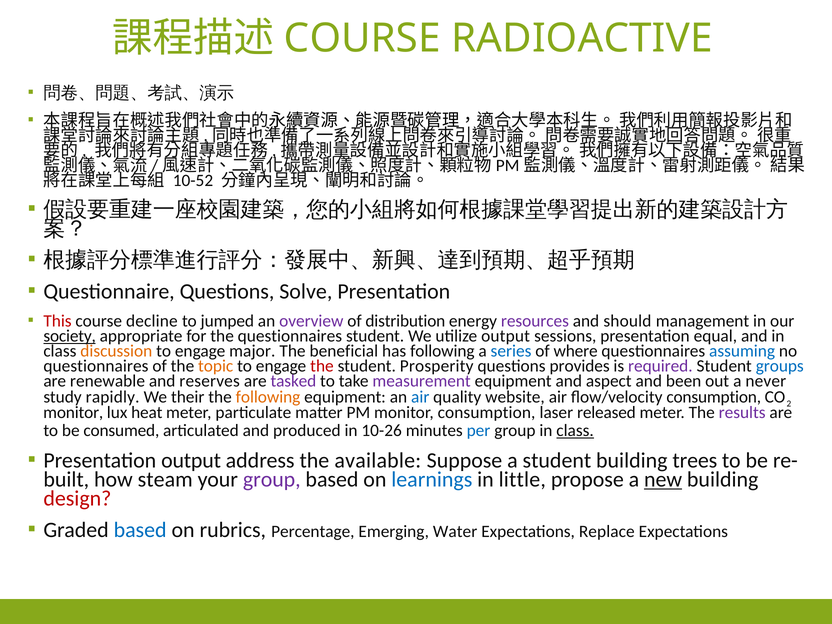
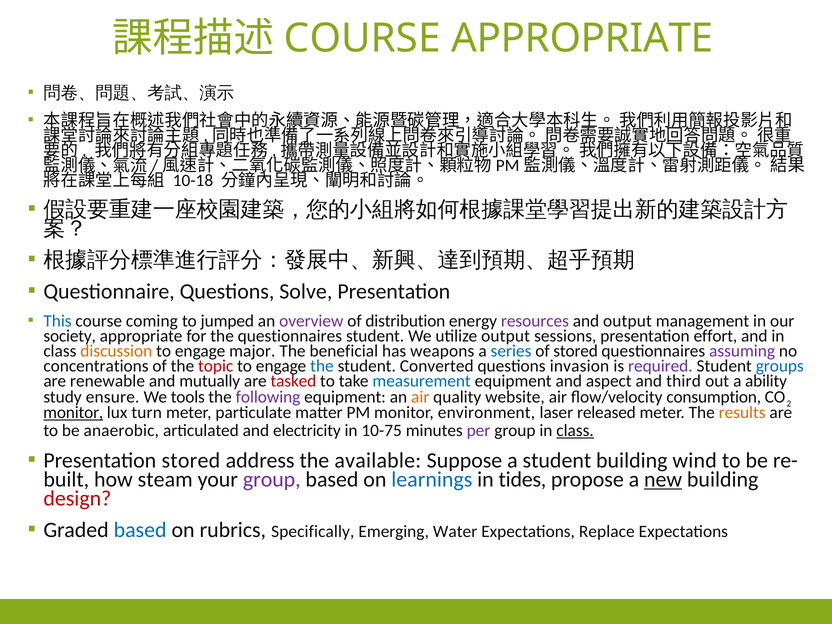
COURSE RADIOACTIVE: RADIOACTIVE -> APPROPRIATE
10-52: 10-52 -> 10-18
This colour: red -> blue
decline: decline -> coming
and should: should -> output
society underline: present -> none
equal: equal -> effort
has following: following -> weapons
of where: where -> stored
assuming colour: blue -> purple
questionnaires at (96, 366): questionnaires -> concentrations
topic colour: orange -> red
the at (322, 366) colour: red -> blue
Prosperity: Prosperity -> Converted
provides: provides -> invasion
reserves: reserves -> mutually
tasked colour: purple -> red
measurement colour: purple -> blue
been: been -> third
never: never -> ability
rapidly: rapidly -> ensure
their: their -> tools
following at (268, 397) colour: orange -> purple
air at (420, 397) colour: blue -> orange
monitor at (73, 413) underline: none -> present
heat: heat -> turn
monitor consumption: consumption -> environment
results colour: purple -> orange
consumed: consumed -> anaerobic
produced: produced -> electricity
10-26: 10-26 -> 10-75
per colour: blue -> purple
Presentation output: output -> stored
trees: trees -> wind
little: little -> tides
Percentage: Percentage -> Specifically
